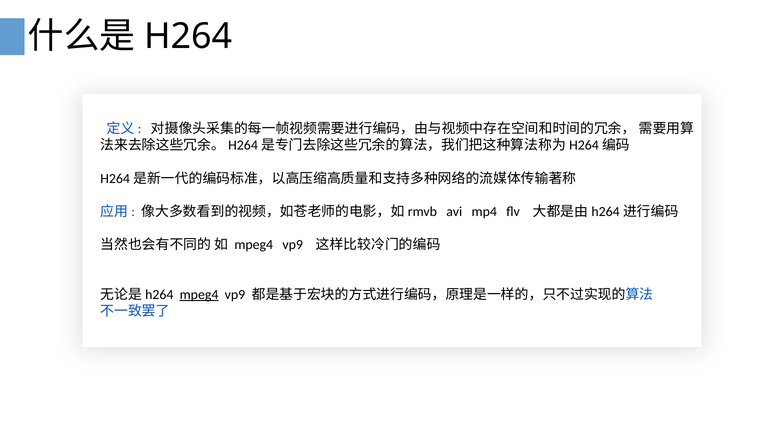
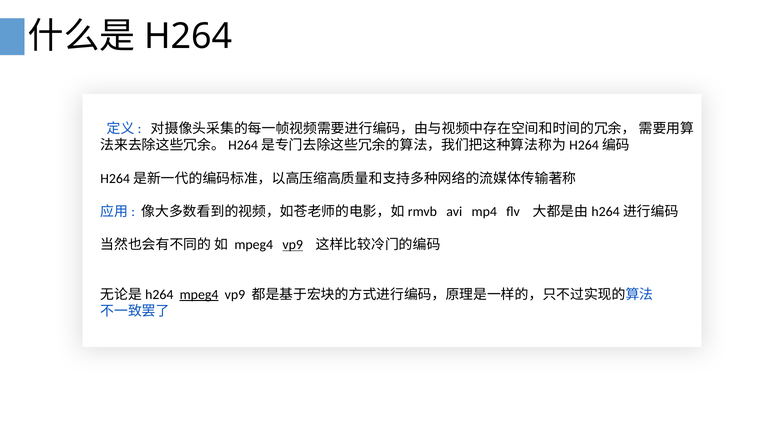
vp9 at (293, 245) underline: none -> present
